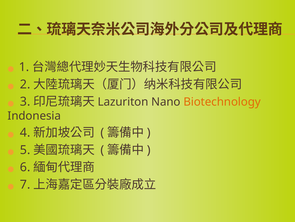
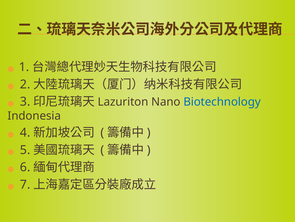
Biotechnology colour: orange -> blue
